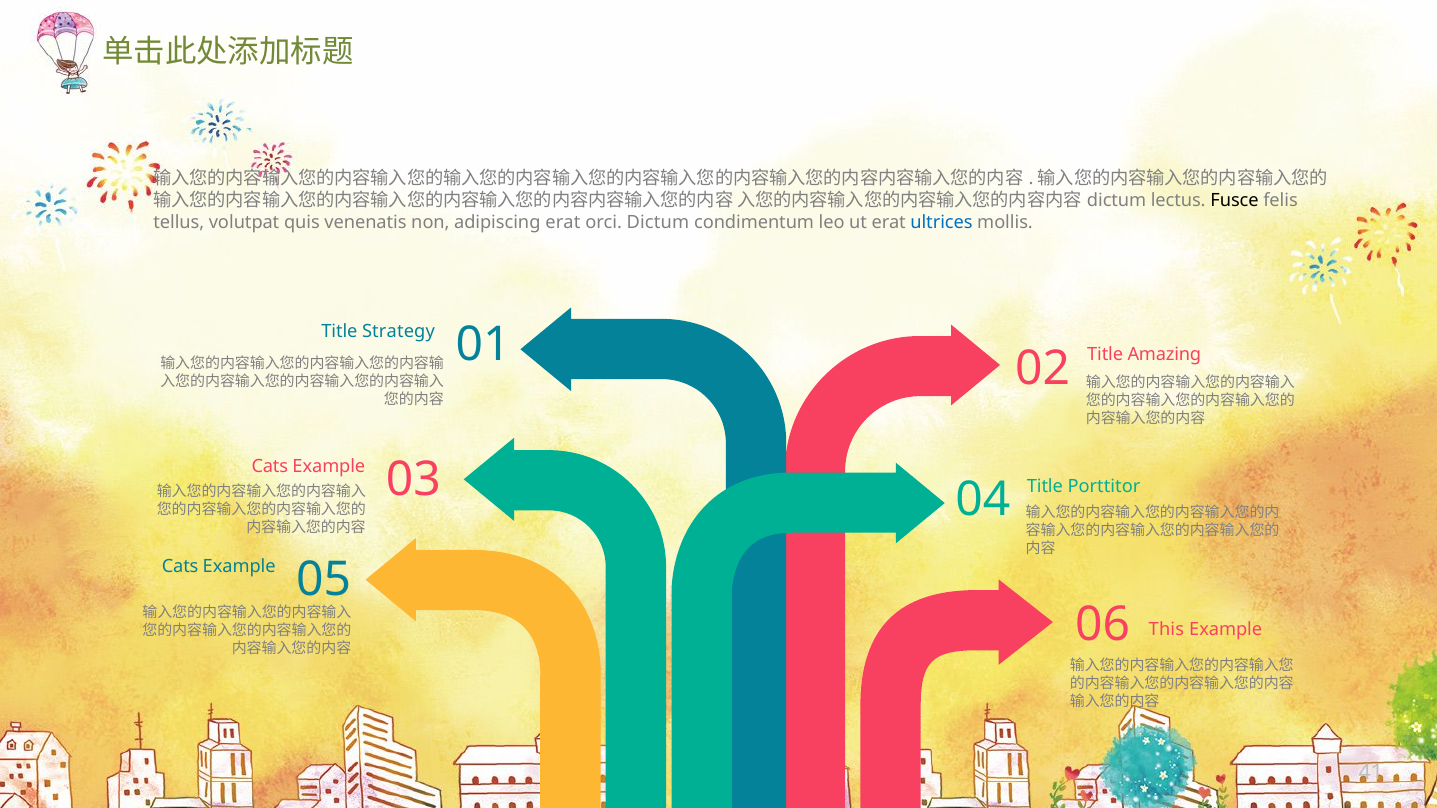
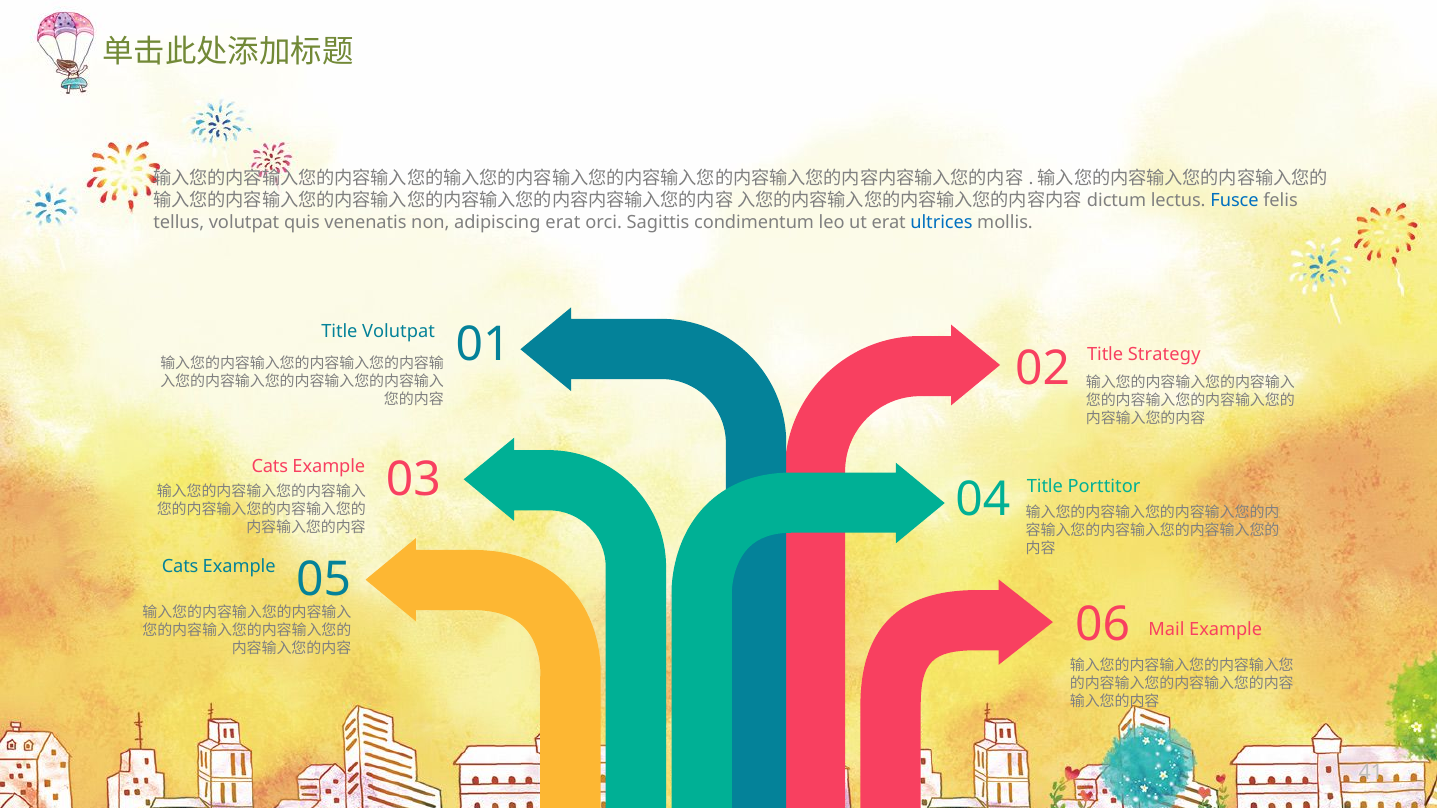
Fusce colour: black -> blue
orci Dictum: Dictum -> Sagittis
Title Strategy: Strategy -> Volutpat
Amazing: Amazing -> Strategy
This: This -> Mail
